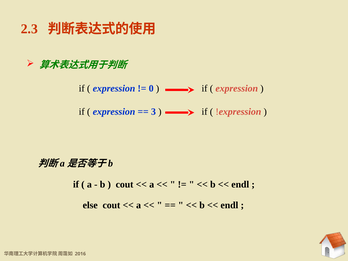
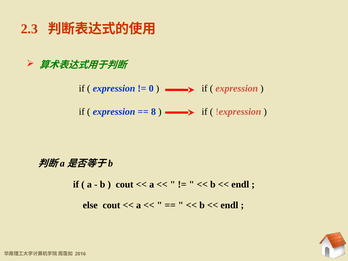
3: 3 -> 8
